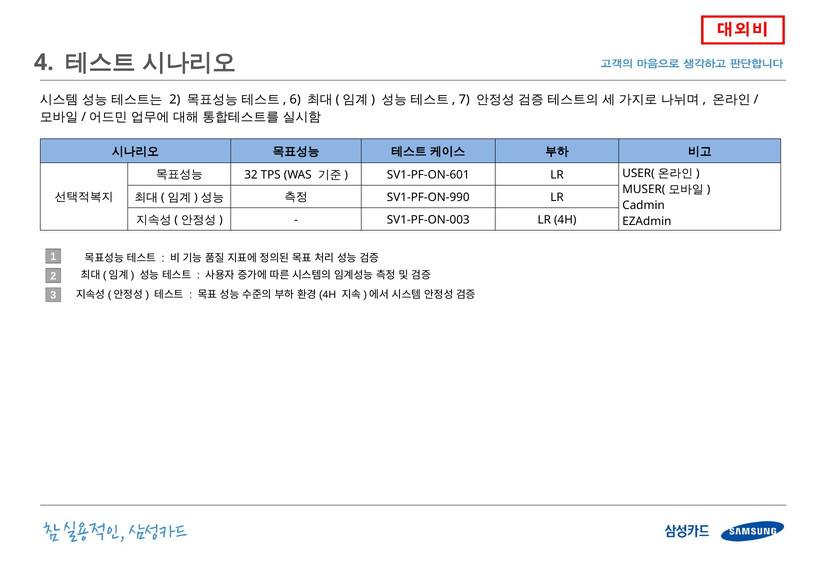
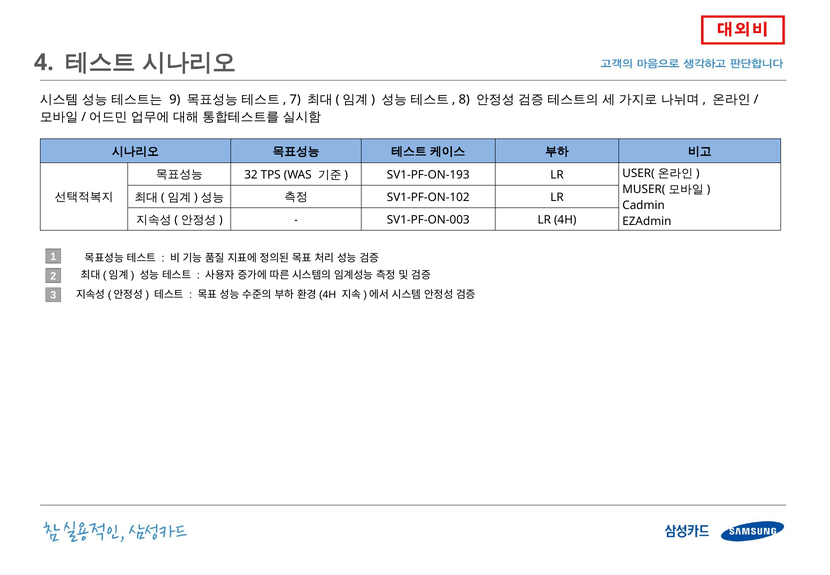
2 at (175, 99): 2 -> 9
6: 6 -> 7
7: 7 -> 8
SV1-PF-ON-601: SV1-PF-ON-601 -> SV1-PF-ON-193
SV1-PF-ON-990: SV1-PF-ON-990 -> SV1-PF-ON-102
